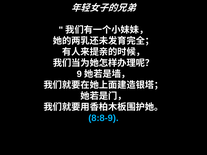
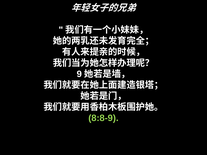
8:8-9 colour: light blue -> light green
